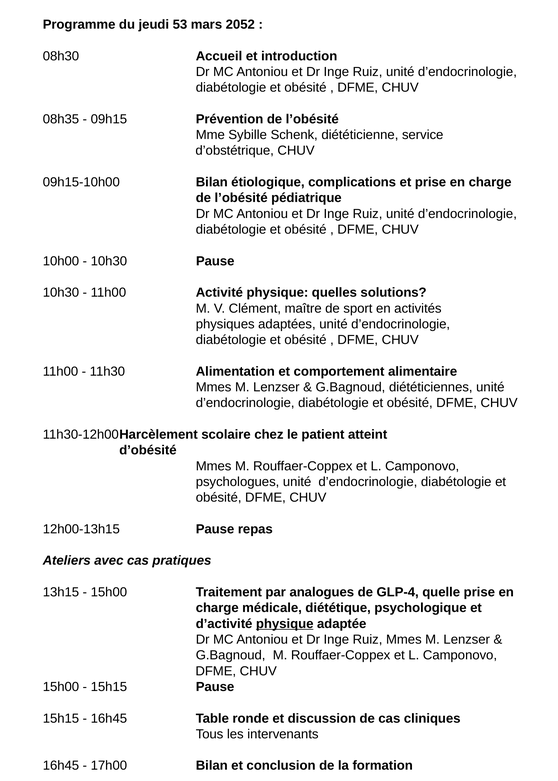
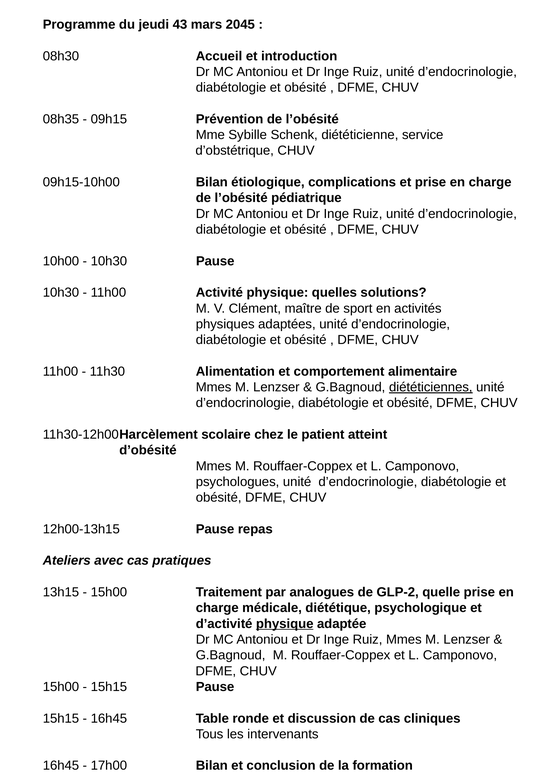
53: 53 -> 43
2052: 2052 -> 2045
diététiciennes underline: none -> present
GLP-4: GLP-4 -> GLP-2
